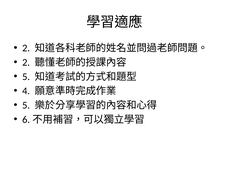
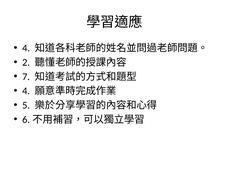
2 at (26, 48): 2 -> 4
5 at (26, 77): 5 -> 7
